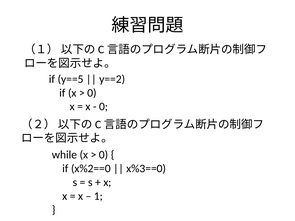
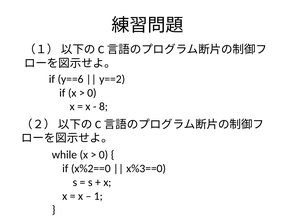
y==5: y==5 -> y==6
0 at (104, 107): 0 -> 8
